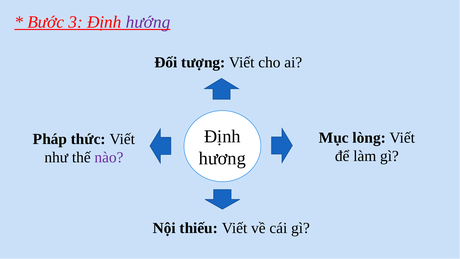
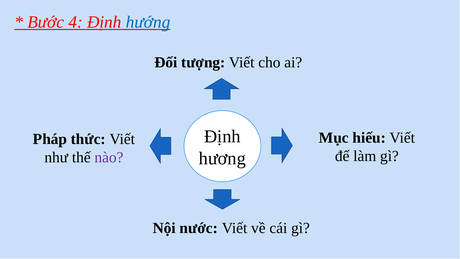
3: 3 -> 4
hướng colour: purple -> blue
lòng: lòng -> hiếu
thiếu: thiếu -> nước
